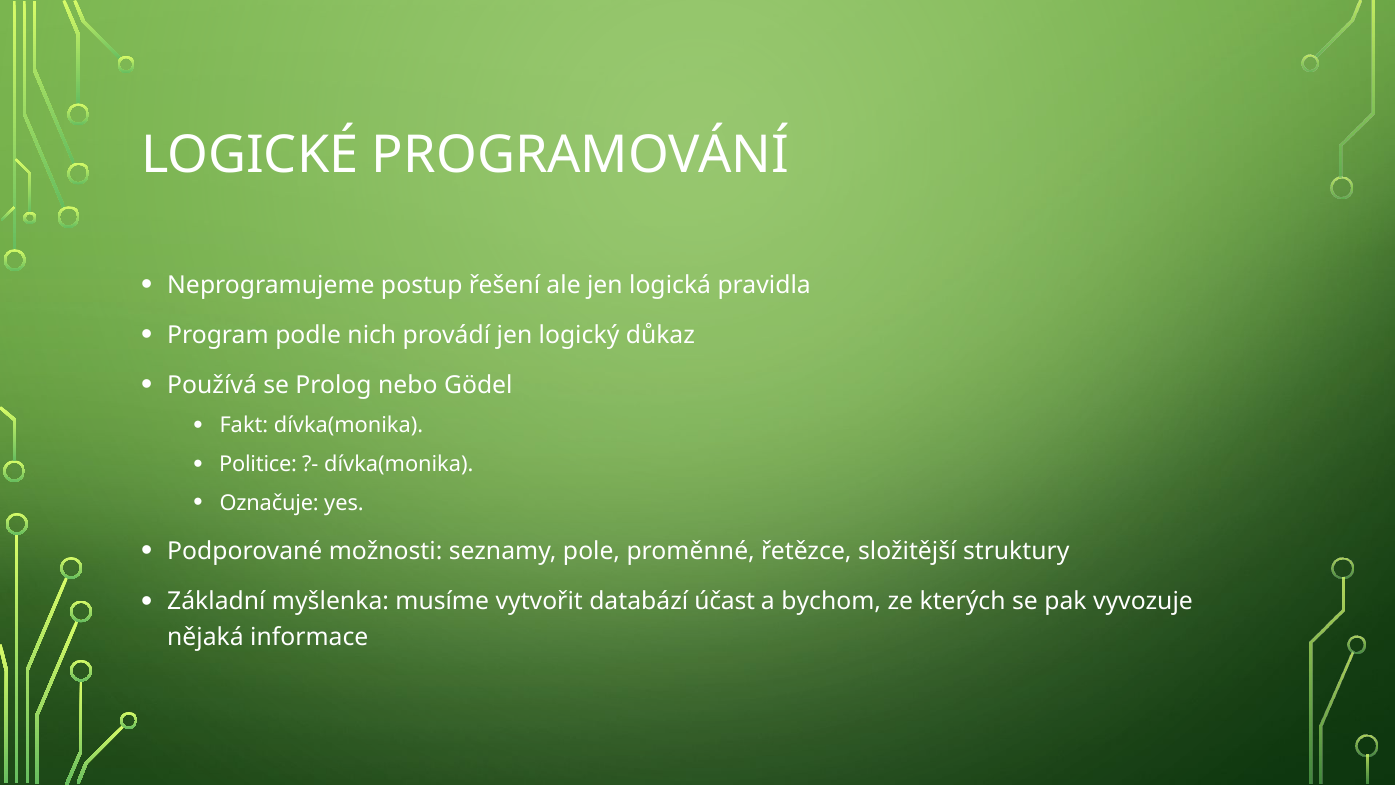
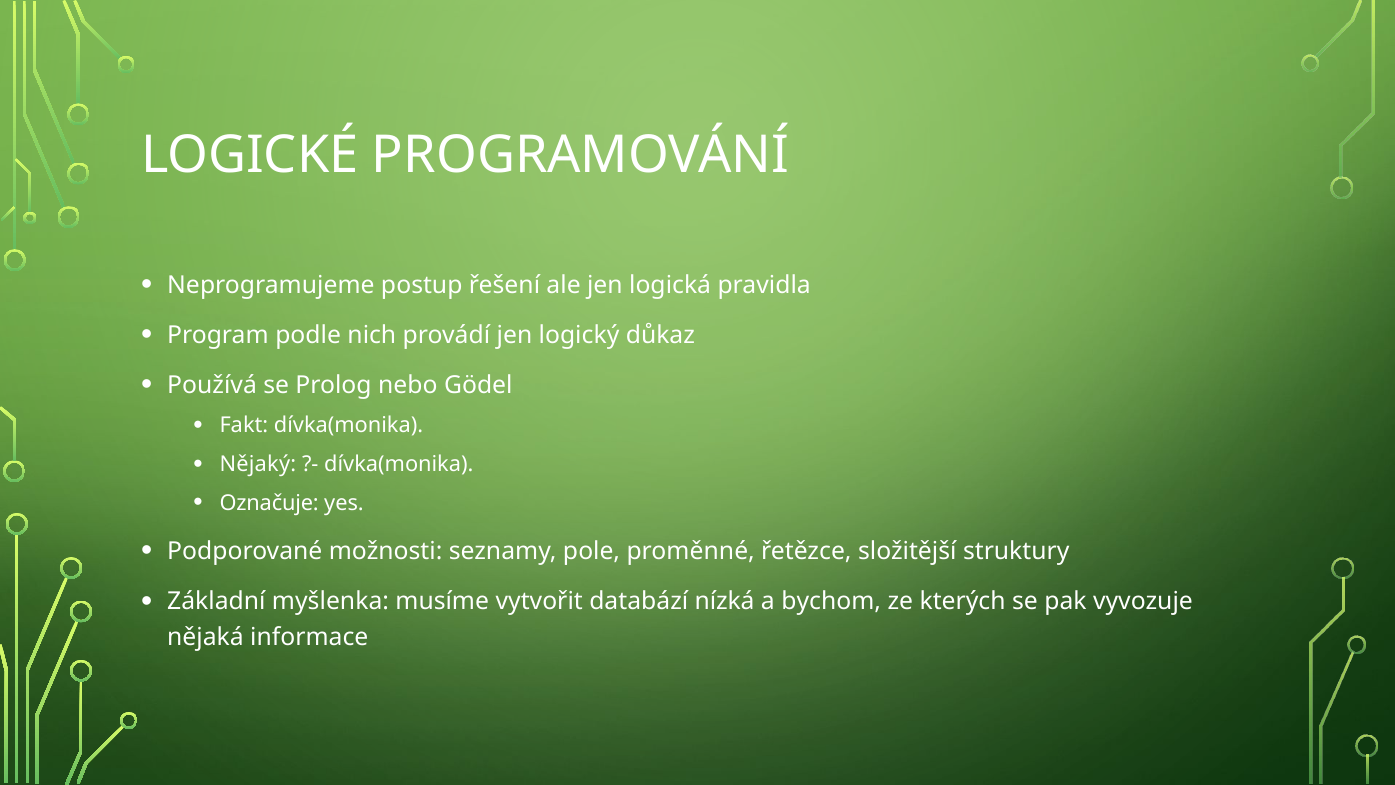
Politice: Politice -> Nějaký
účast: účast -> nízká
